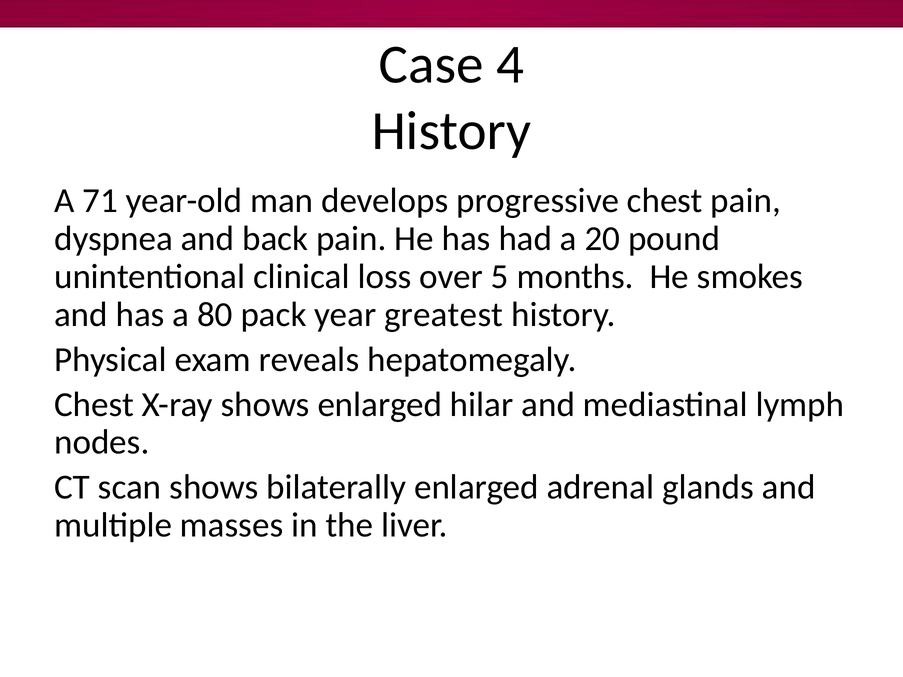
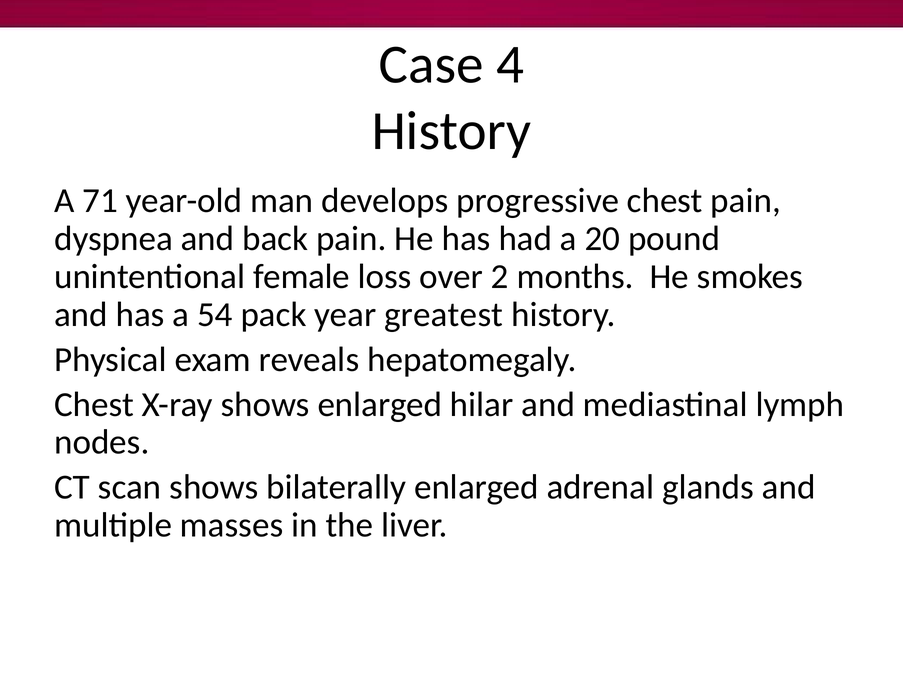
clinical: clinical -> female
5: 5 -> 2
80: 80 -> 54
